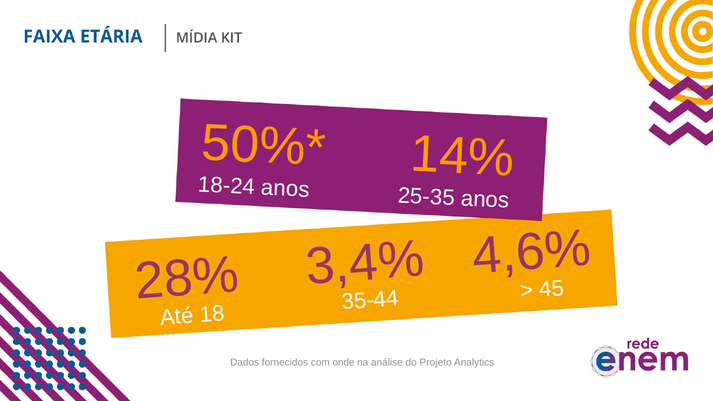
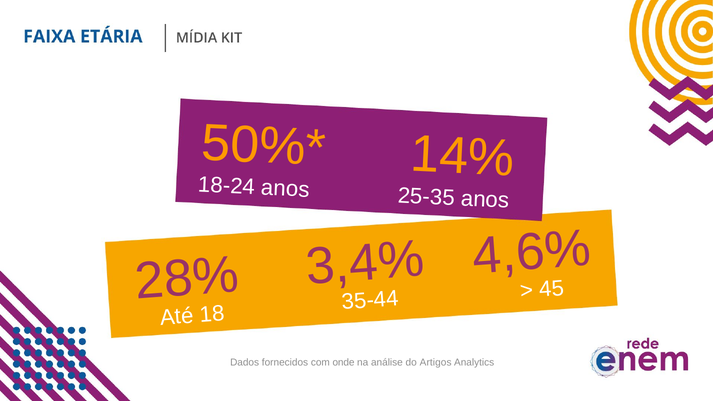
Projeto: Projeto -> Artigos
